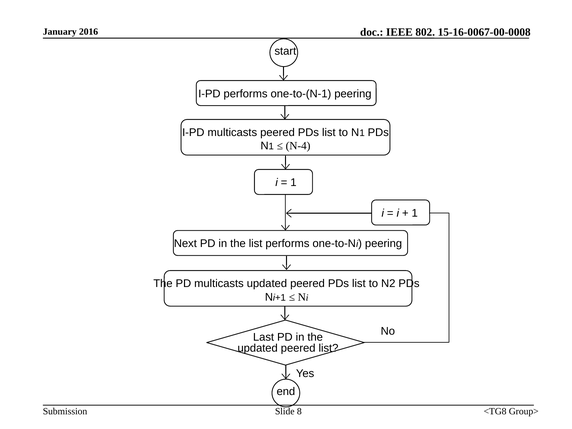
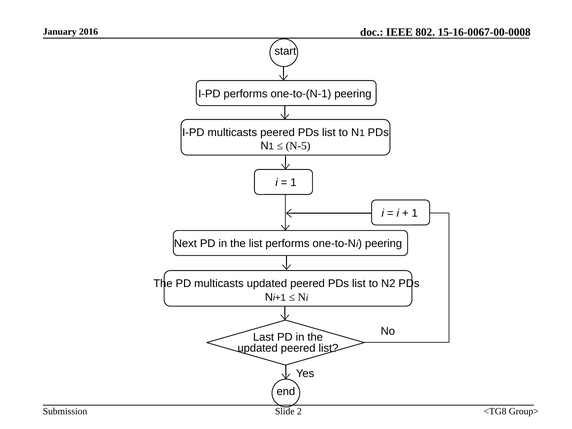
N-4: N-4 -> N-5
8: 8 -> 2
